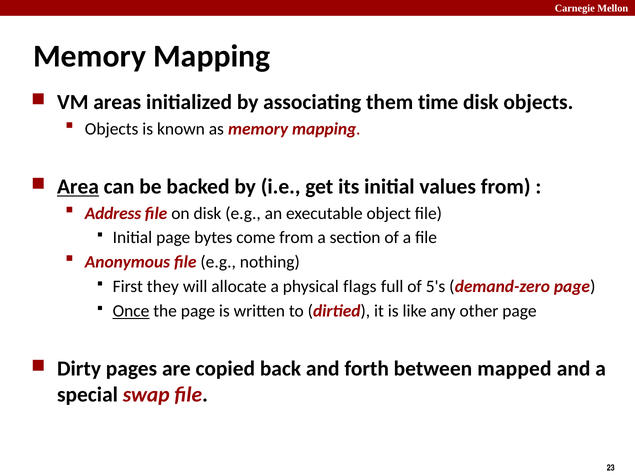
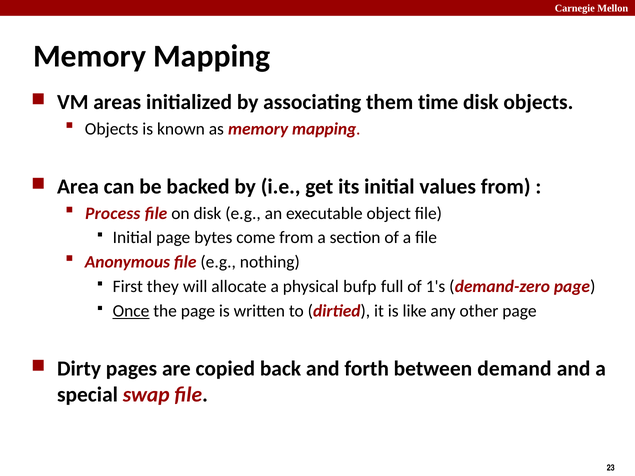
Area underline: present -> none
Address: Address -> Process
flags: flags -> bufp
5's: 5's -> 1's
mapped: mapped -> demand
